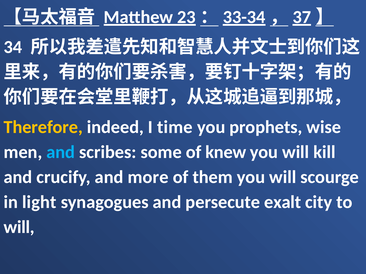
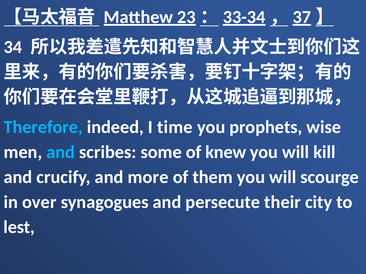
Therefore colour: yellow -> light blue
light: light -> over
exalt: exalt -> their
will at (19, 228): will -> lest
